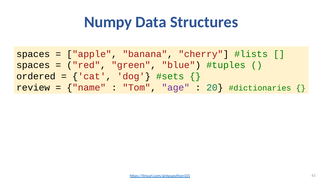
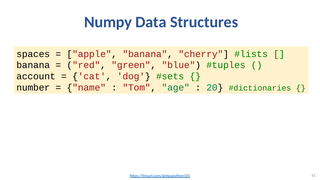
spaces at (33, 65): spaces -> banana
ordered: ordered -> account
review: review -> number
age colour: purple -> green
